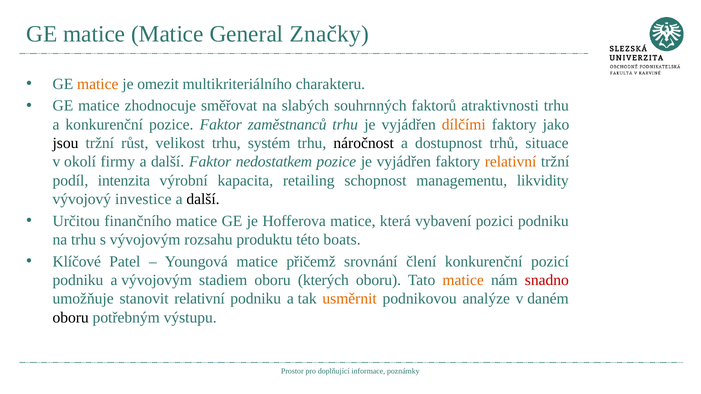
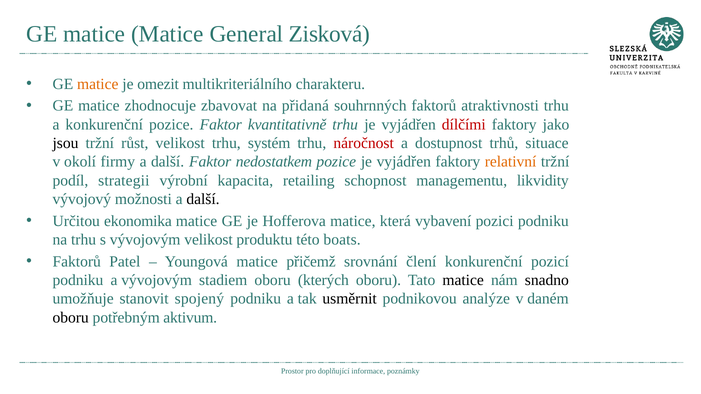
Značky: Značky -> Zisková
směřovat: směřovat -> zbavovat
slabých: slabých -> přidaná
zaměstnanců: zaměstnanců -> kvantitativně
dílčími colour: orange -> red
náročnost colour: black -> red
intenzita: intenzita -> strategii
investice: investice -> možnosti
finančního: finančního -> ekonomika
vývojovým rozsahu: rozsahu -> velikost
Klíčové at (77, 262): Klíčové -> Faktorů
matice at (463, 280) colour: orange -> black
snadno colour: red -> black
stanovit relativní: relativní -> spojený
usměrnit colour: orange -> black
výstupu: výstupu -> aktivum
